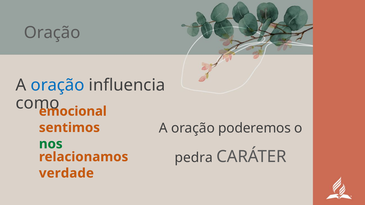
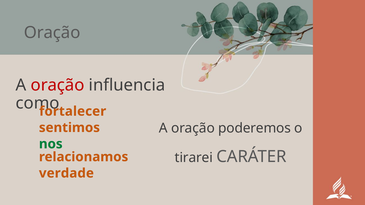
oração at (58, 85) colour: blue -> red
emocional: emocional -> fortalecer
pedra: pedra -> tirarei
